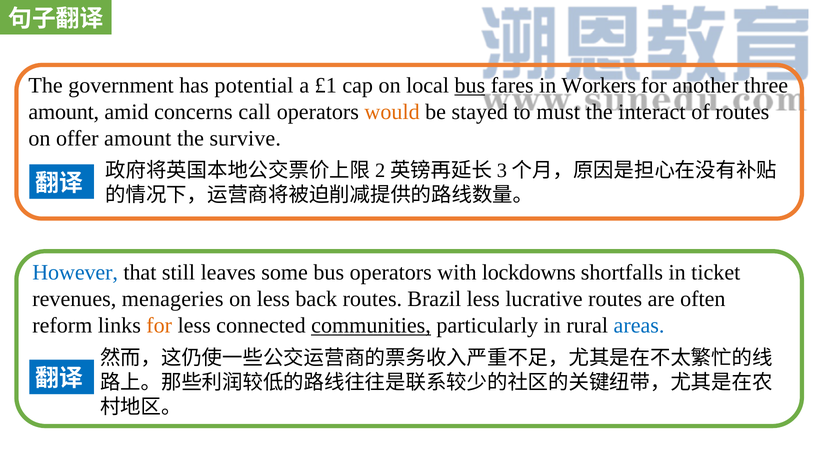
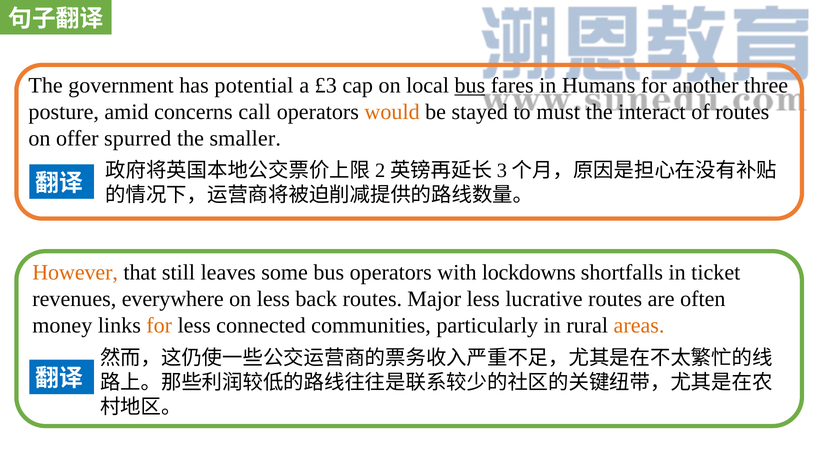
£1: £1 -> £3
Workers: Workers -> Humans
amount at (64, 112): amount -> posture
offer amount: amount -> spurred
survive: survive -> smaller
However colour: blue -> orange
menageries: menageries -> everywhere
Brazil: Brazil -> Major
reform: reform -> money
communities underline: present -> none
areas colour: blue -> orange
